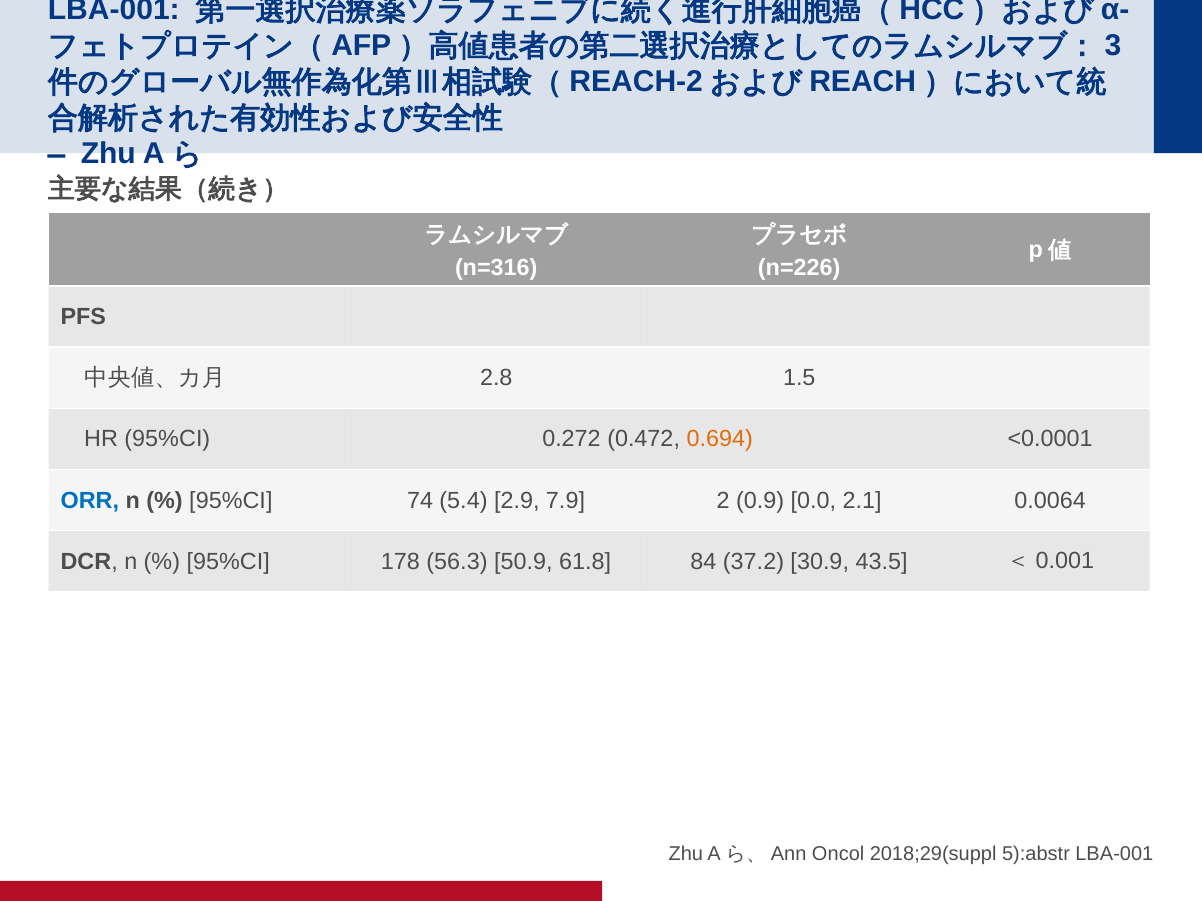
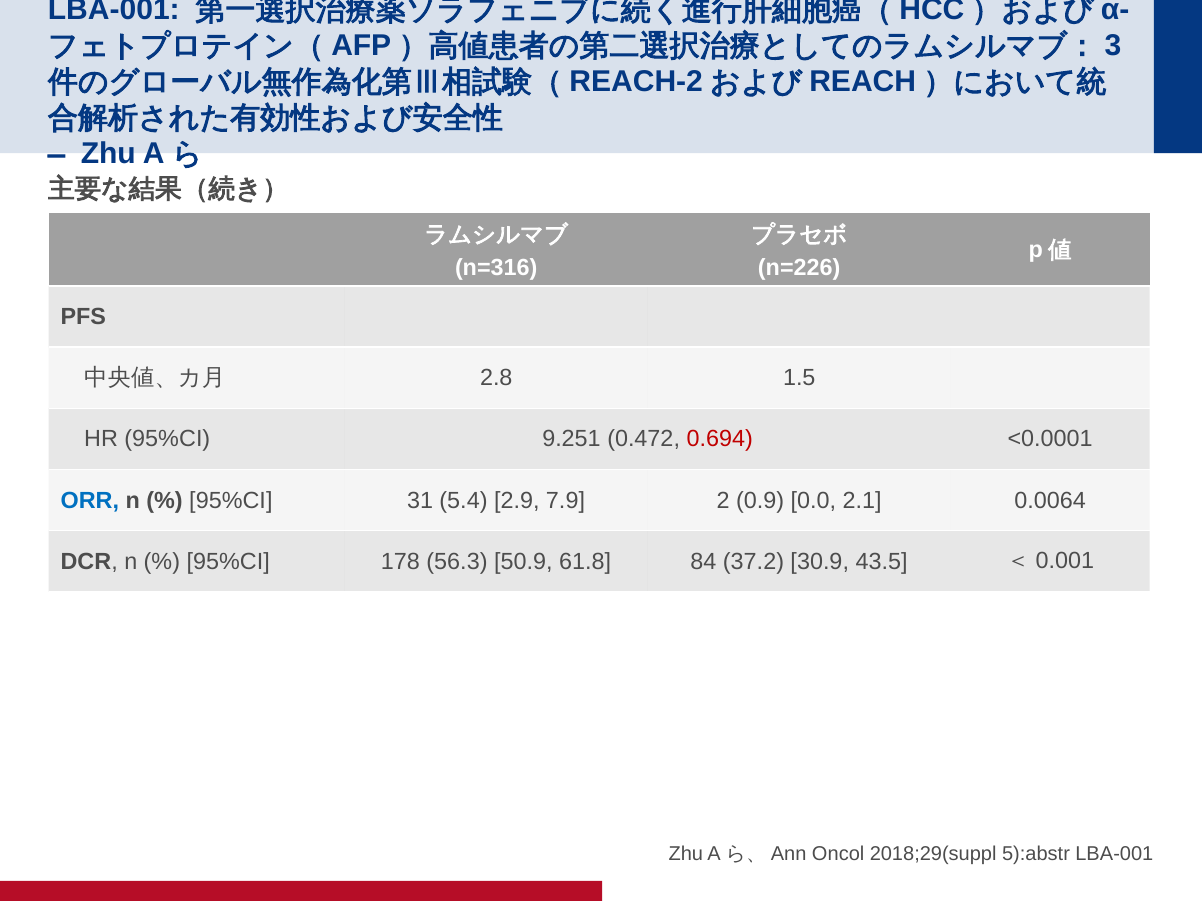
0.272: 0.272 -> 9.251
0.694 colour: orange -> red
74: 74 -> 31
